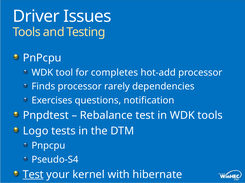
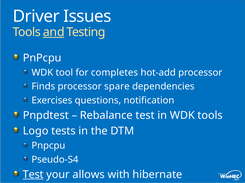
and underline: none -> present
rarely: rarely -> spare
kernel: kernel -> allows
